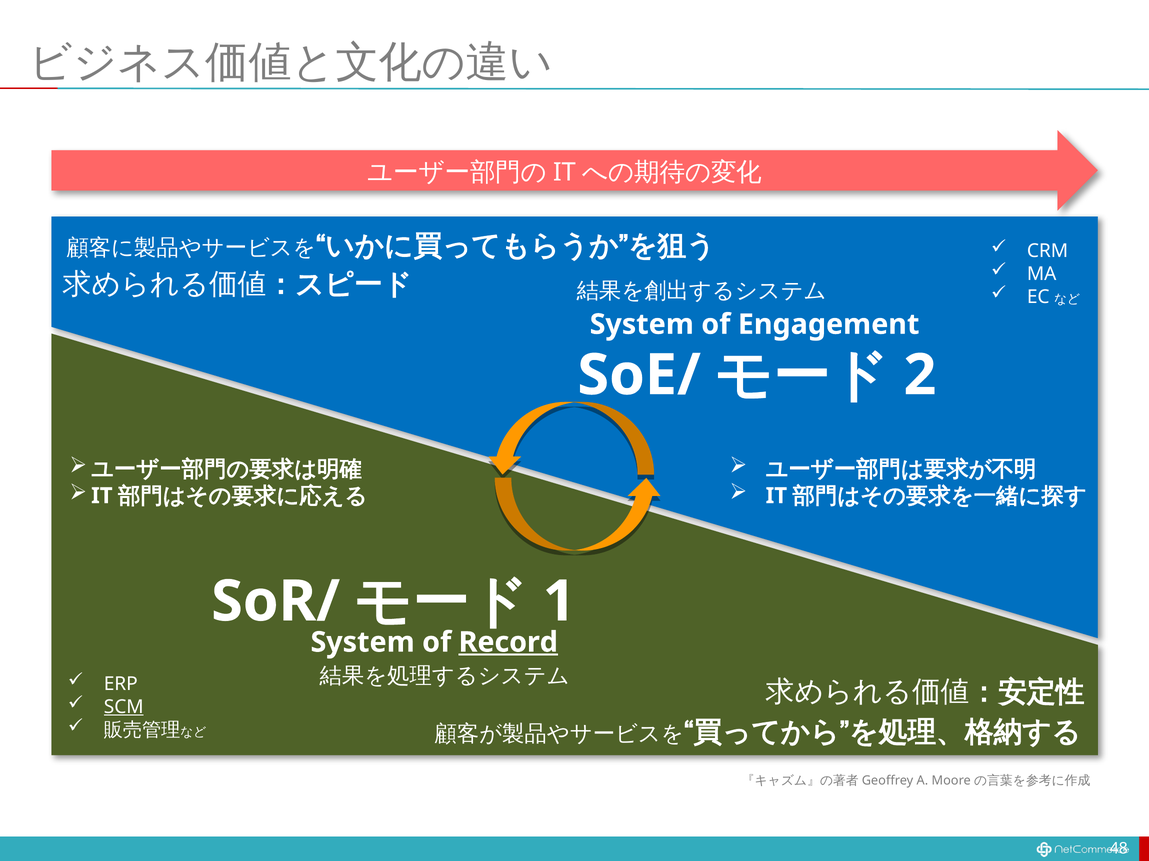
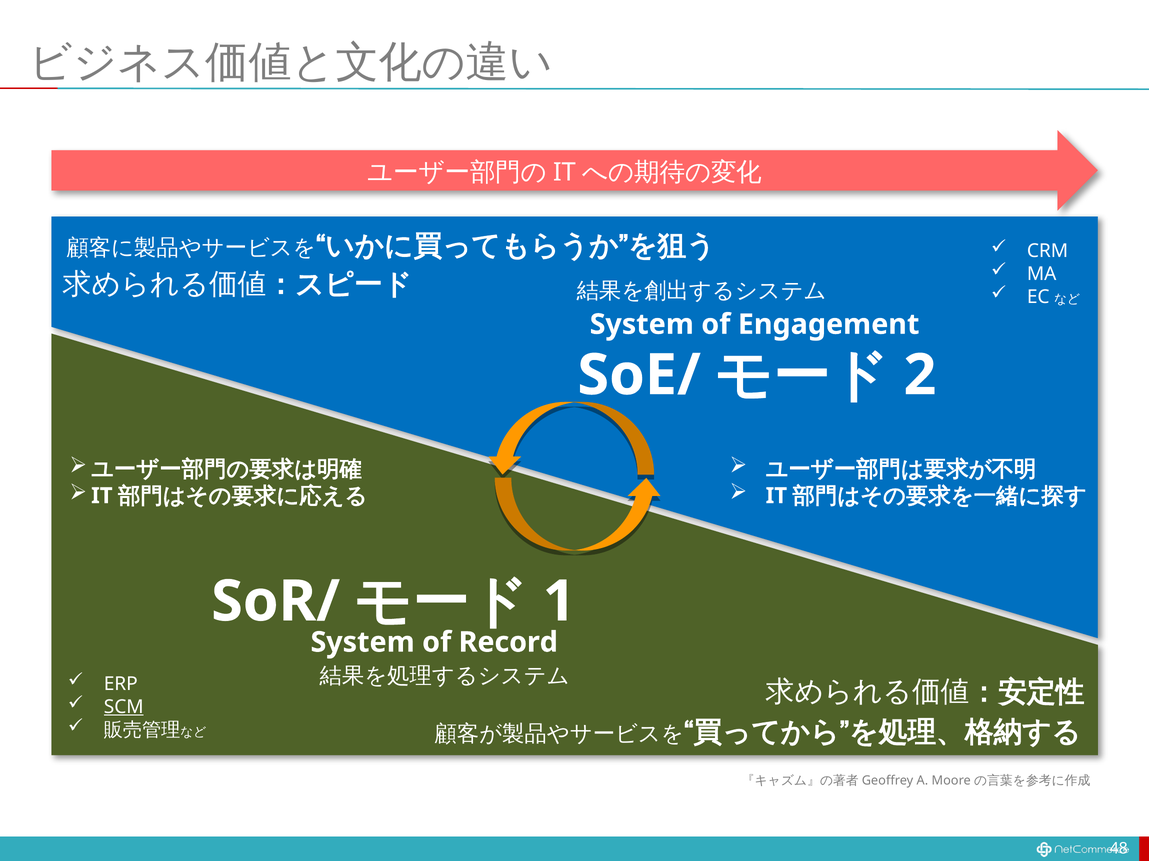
Record underline: present -> none
